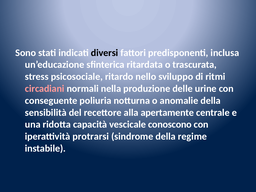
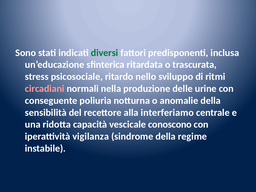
diversi colour: black -> green
apertamente: apertamente -> interferiamo
protrarsi: protrarsi -> vigilanza
